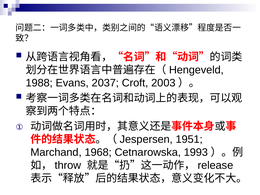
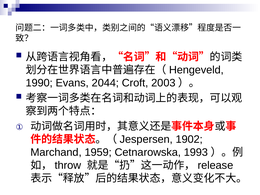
1988: 1988 -> 1990
2037: 2037 -> 2044
1951: 1951 -> 1902
1968: 1968 -> 1959
